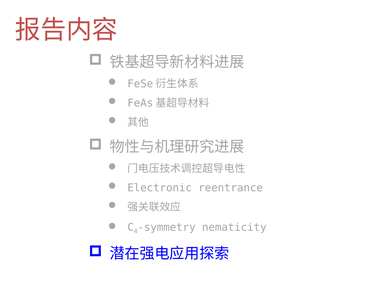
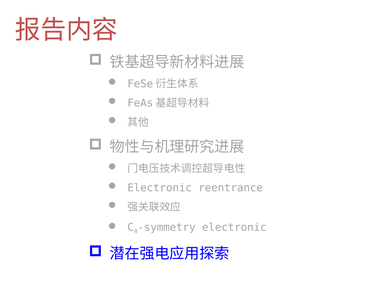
nematicity at (234, 227): nematicity -> electronic
